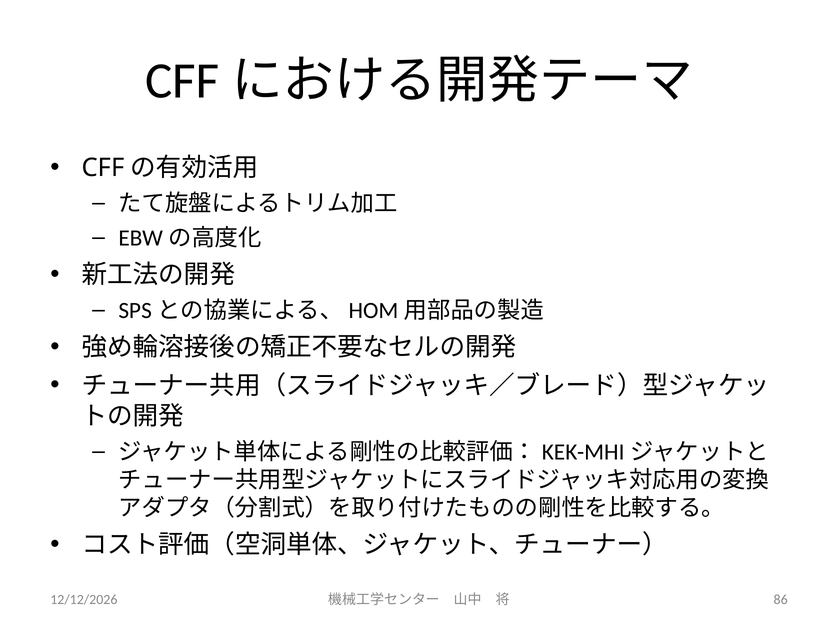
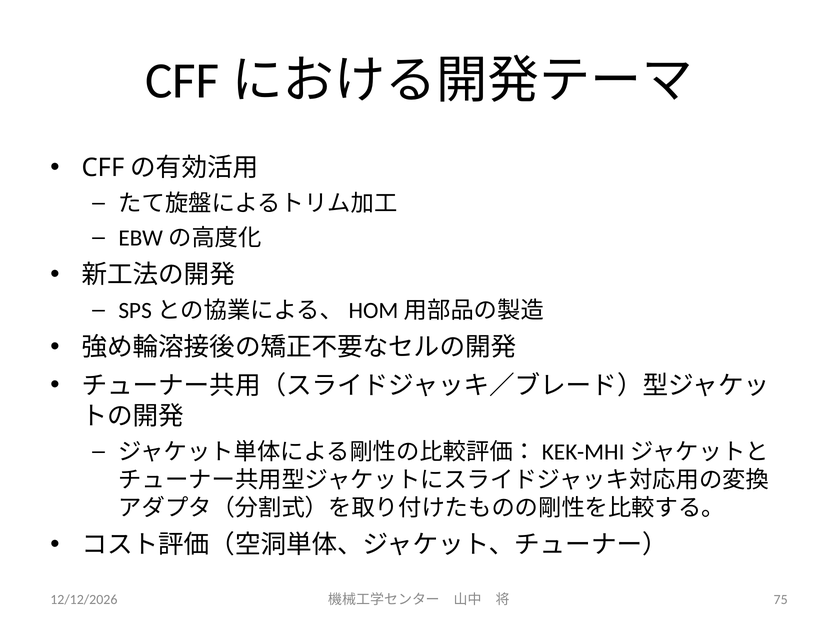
86: 86 -> 75
